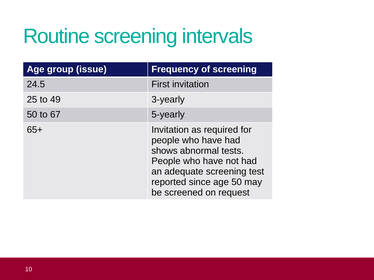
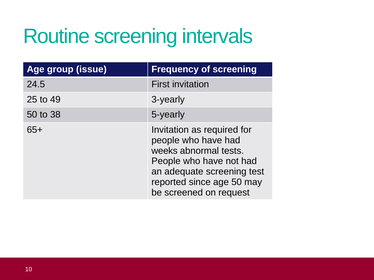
67: 67 -> 38
shows: shows -> weeks
